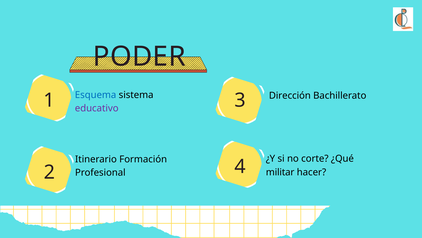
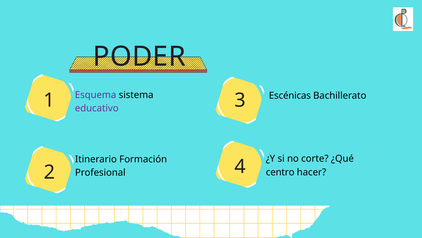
Esquema colour: blue -> purple
Dirección: Dirección -> Escénicas
militar: militar -> centro
